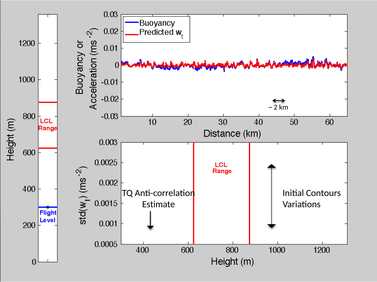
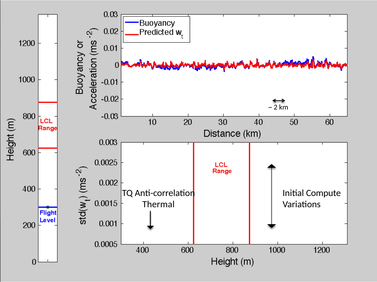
Contours: Contours -> Compute
Estimate: Estimate -> Thermal
